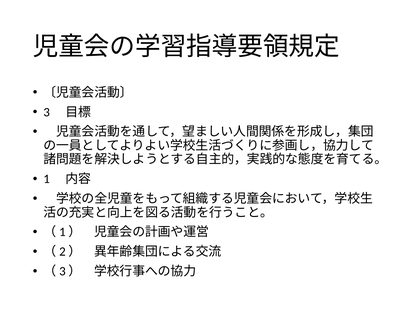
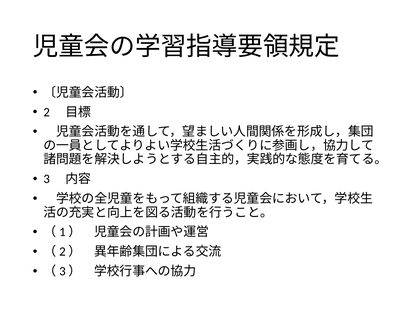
3: 3 -> 2
1: 1 -> 3
